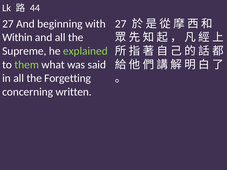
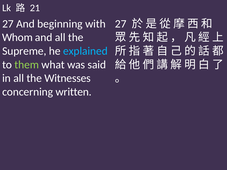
44: 44 -> 21
Within: Within -> Whom
explained colour: light green -> light blue
Forgetting: Forgetting -> Witnesses
